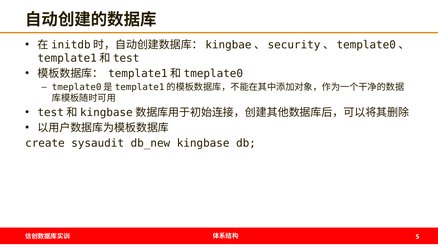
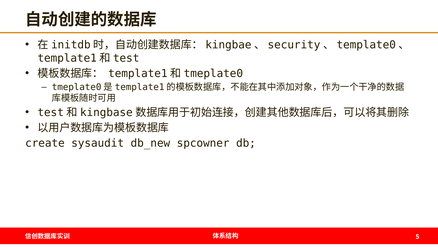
kingbase: kingbase -> spcowner
